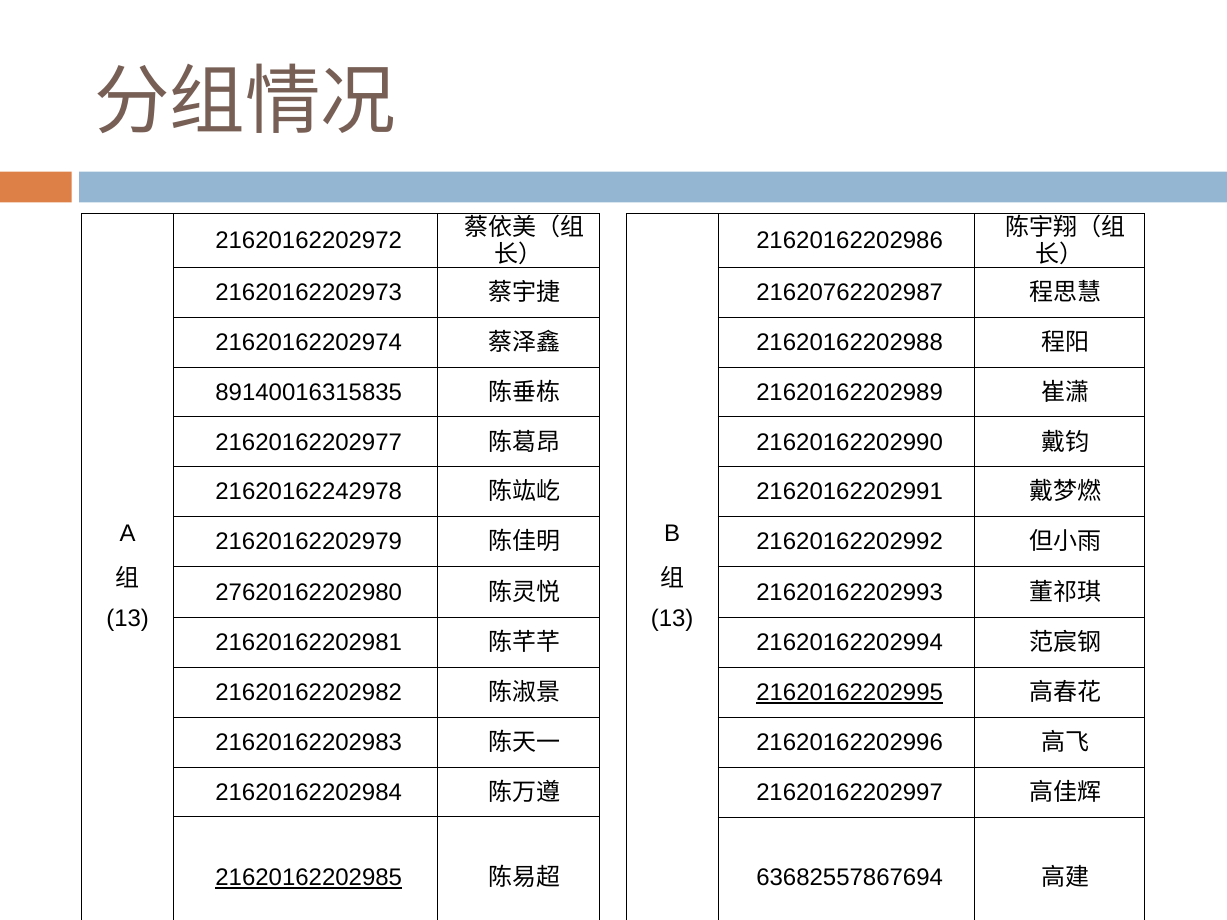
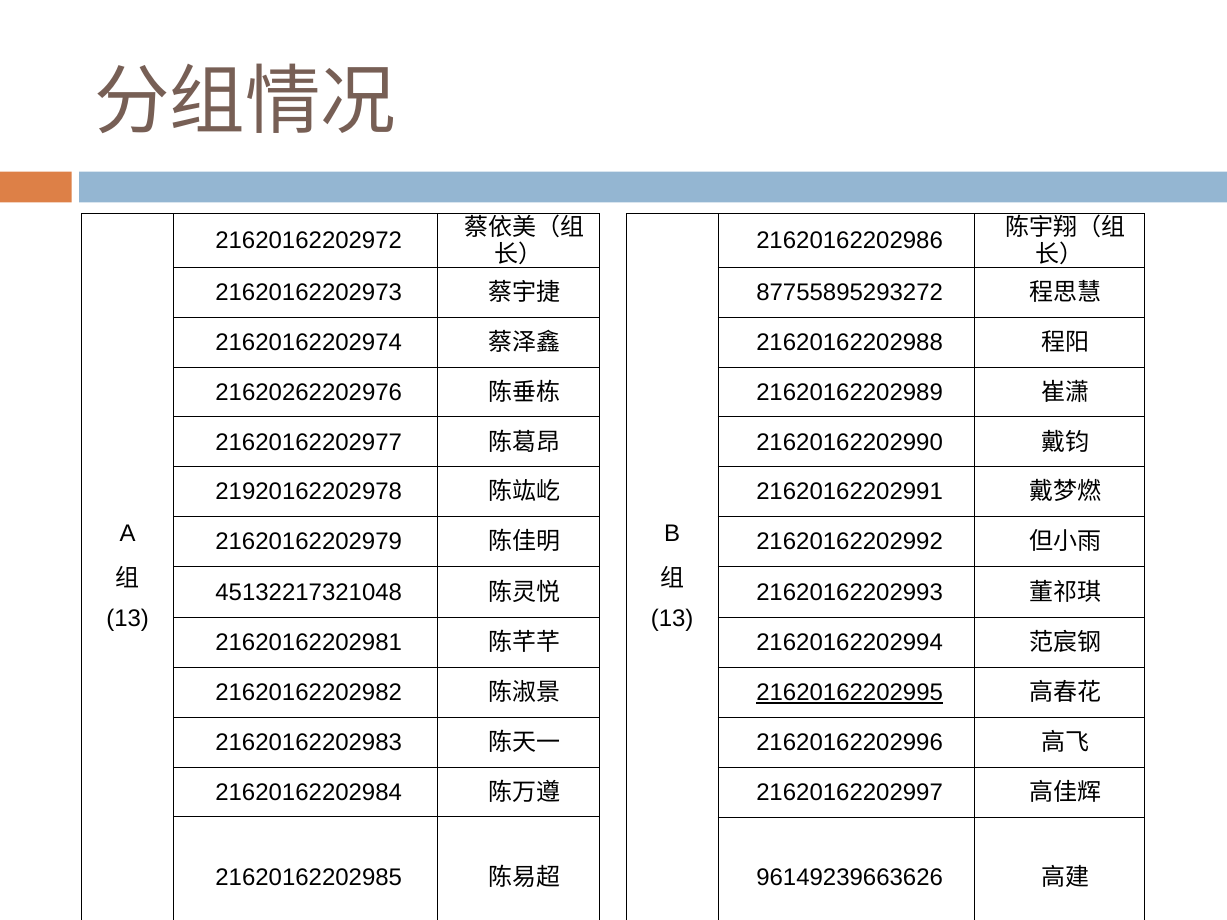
21620762202987: 21620762202987 -> 87755895293272
89140016315835: 89140016315835 -> 21620262202976
21620162242978: 21620162242978 -> 21920162202978
27620162202980: 27620162202980 -> 45132217321048
21620162202985 underline: present -> none
63682557867694: 63682557867694 -> 96149239663626
